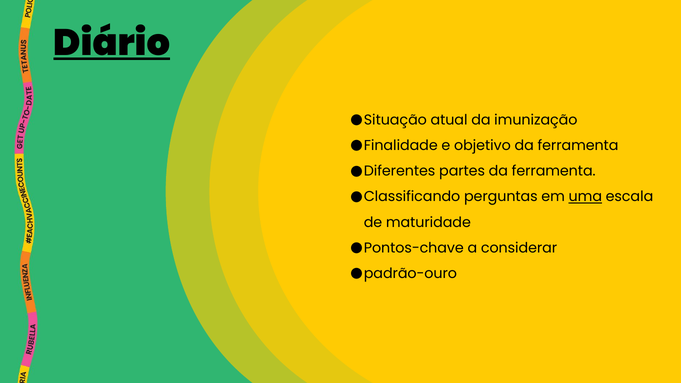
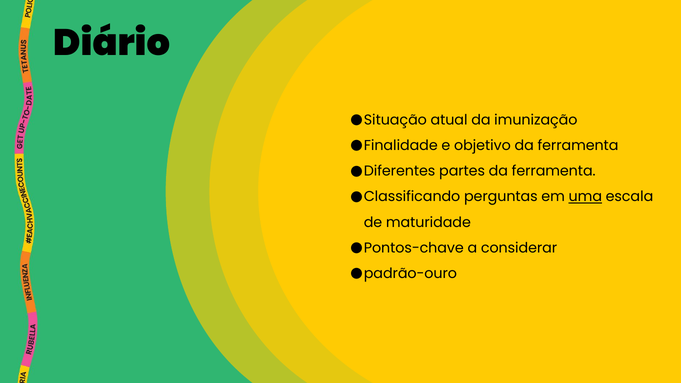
Diário underline: present -> none
